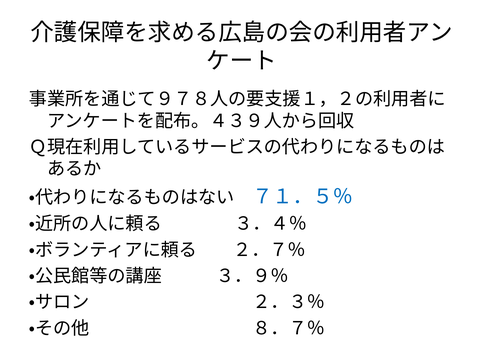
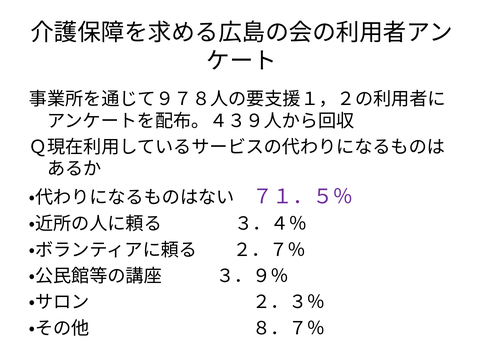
７１．５％ colour: blue -> purple
